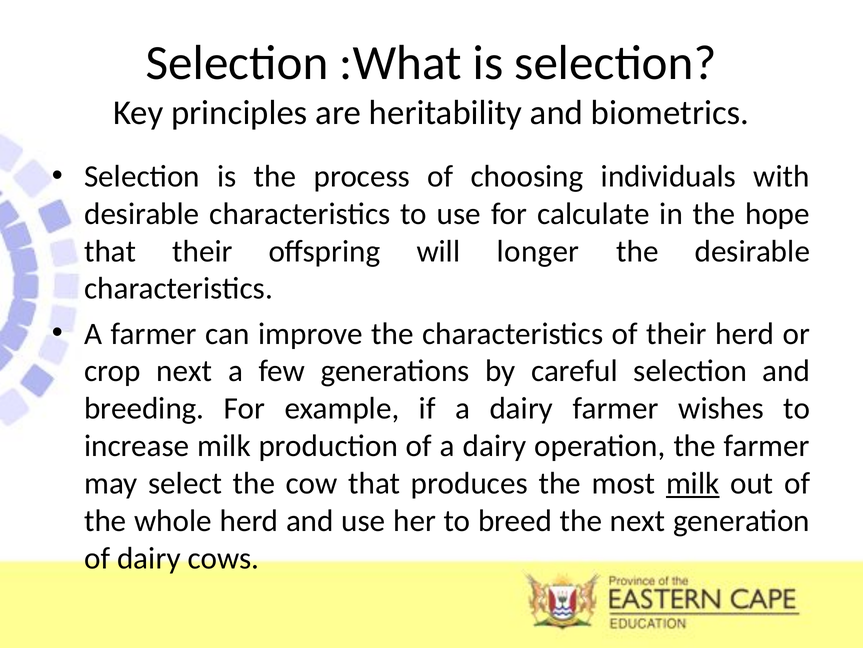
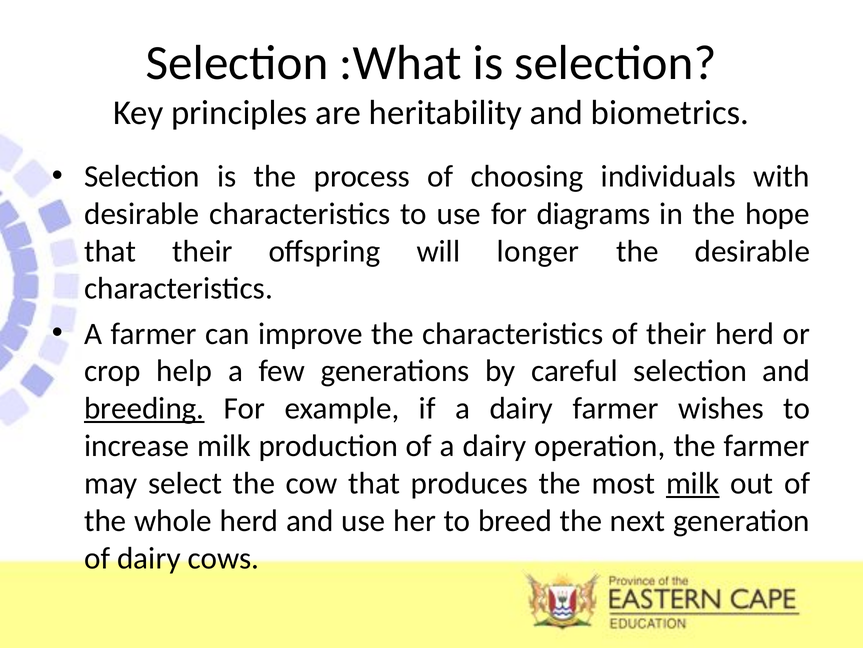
calculate: calculate -> diagrams
crop next: next -> help
breeding underline: none -> present
